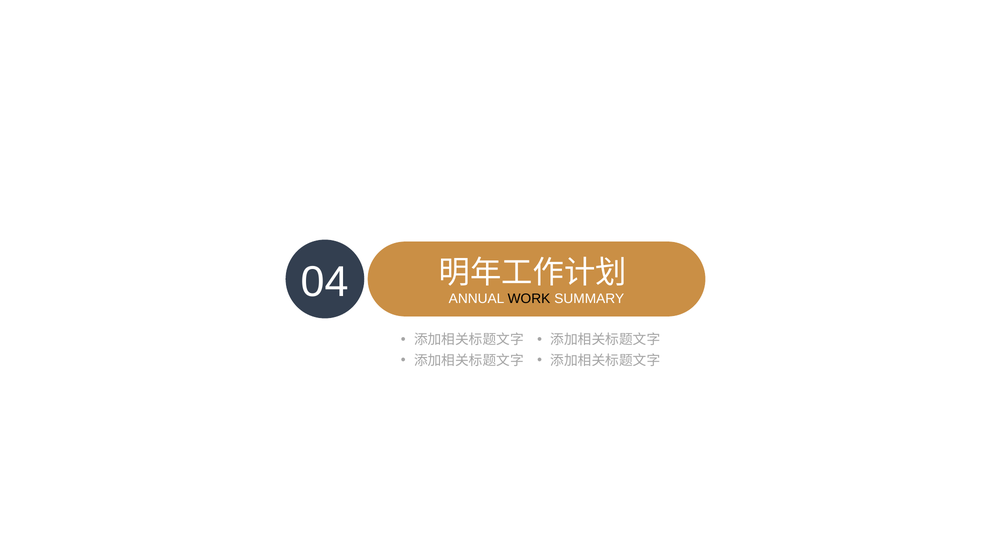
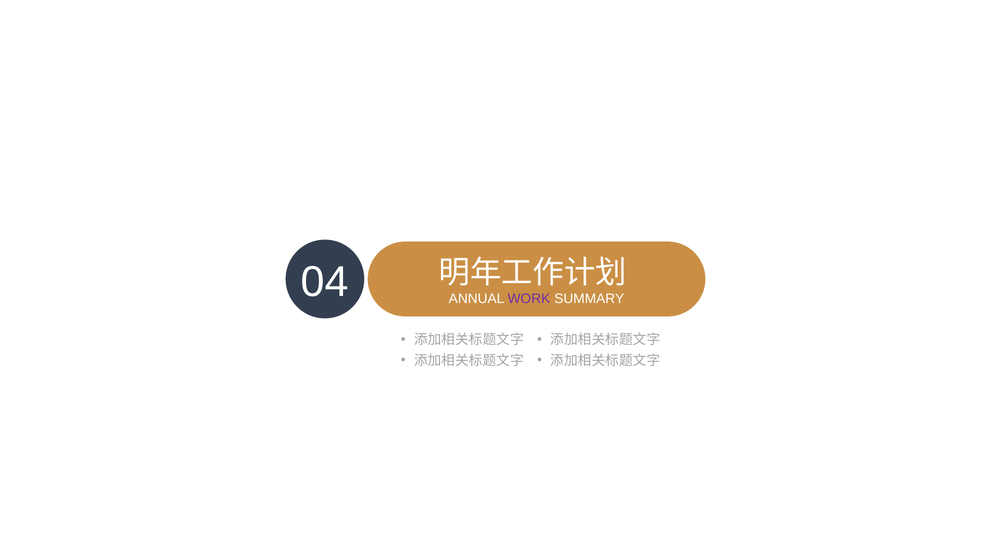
WORK colour: black -> purple
